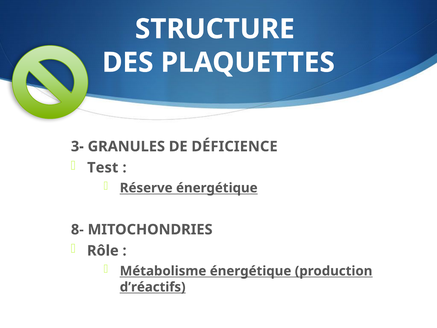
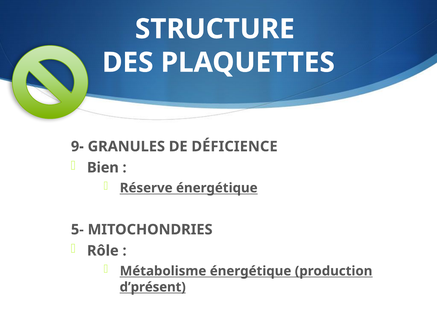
3-: 3- -> 9-
Test: Test -> Bien
8-: 8- -> 5-
d’réactifs: d’réactifs -> d’présent
